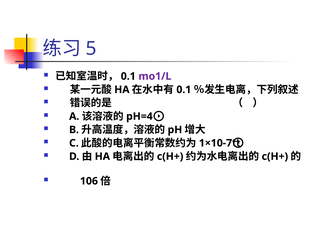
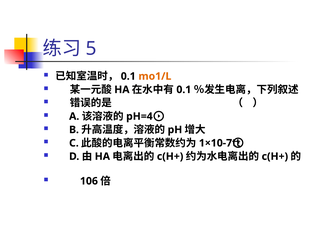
mo1/L colour: purple -> orange
